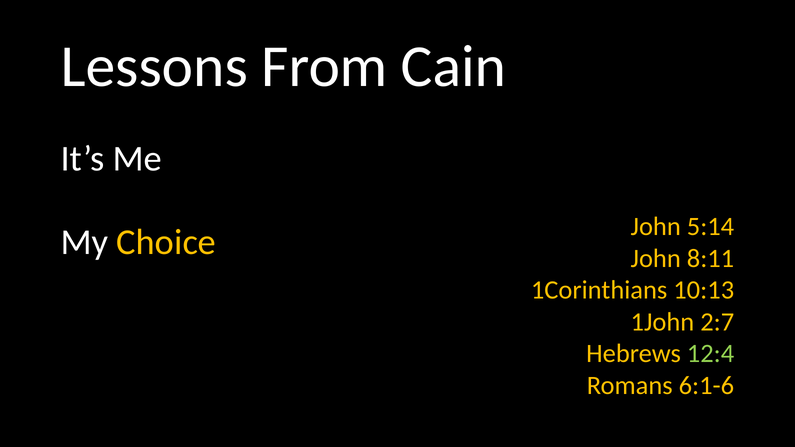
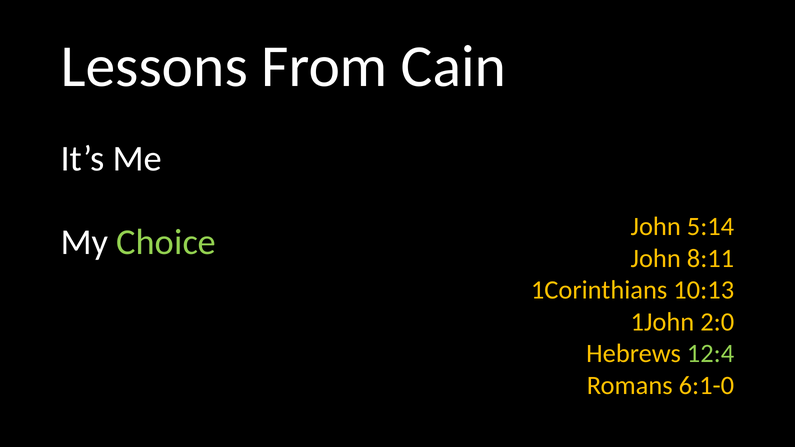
Choice colour: yellow -> light green
2:7: 2:7 -> 2:0
6:1-6: 6:1-6 -> 6:1-0
